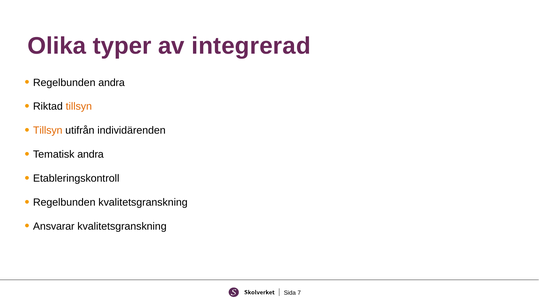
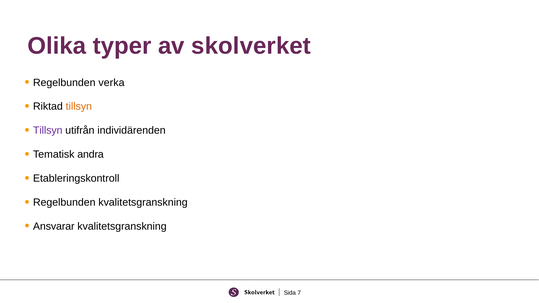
integrerad: integrerad -> skolverket
Regelbunden andra: andra -> verka
Tillsyn at (48, 131) colour: orange -> purple
